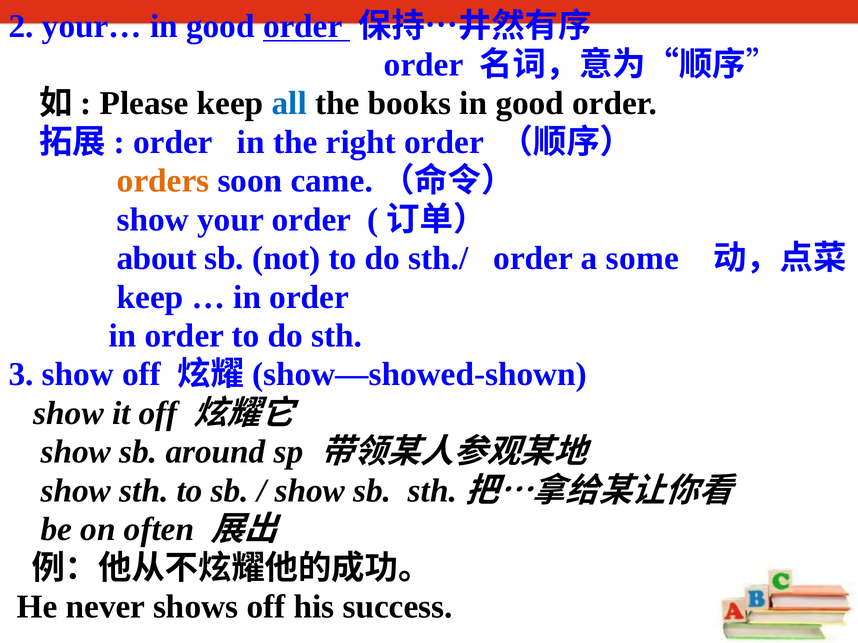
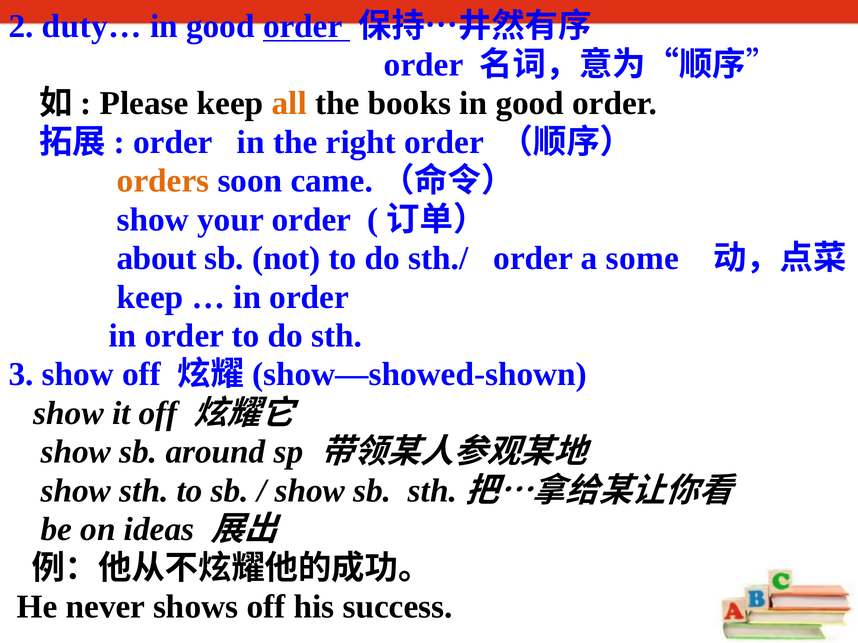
your…: your… -> duty…
all colour: blue -> orange
often: often -> ideas
